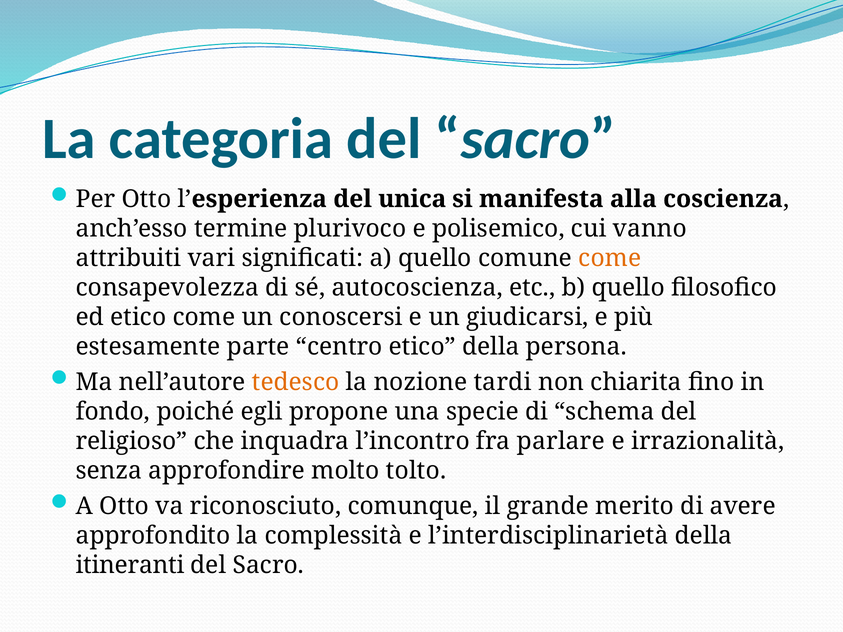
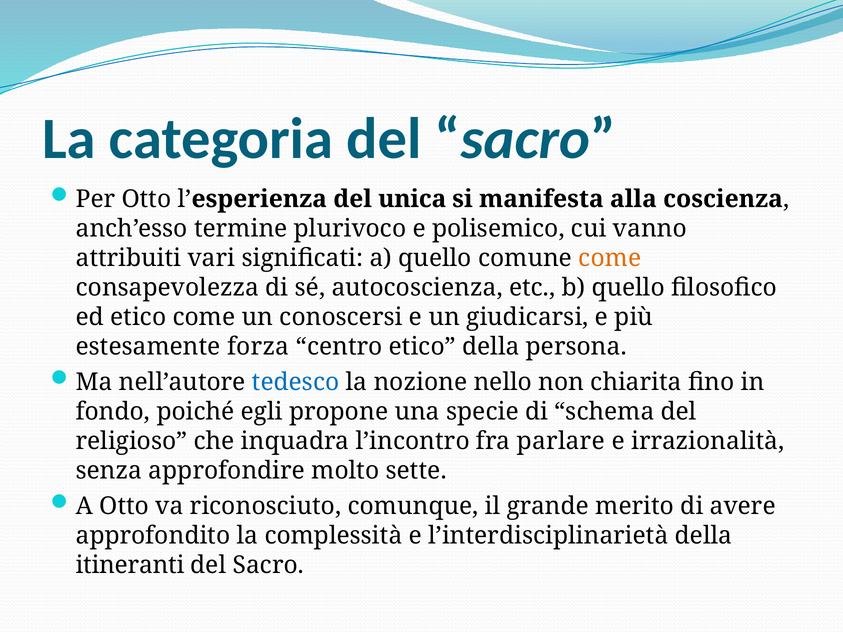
parte: parte -> forza
tedesco colour: orange -> blue
tardi: tardi -> nello
tolto: tolto -> sette
